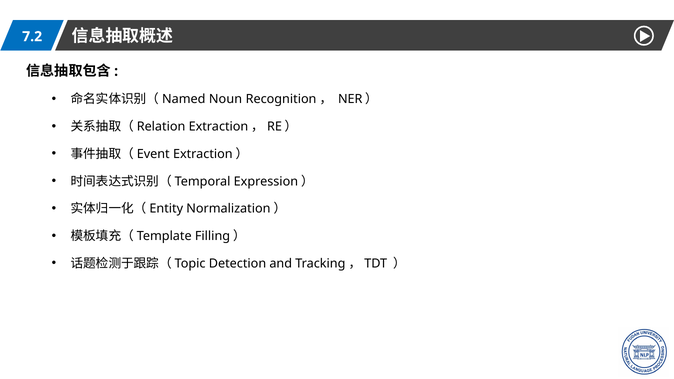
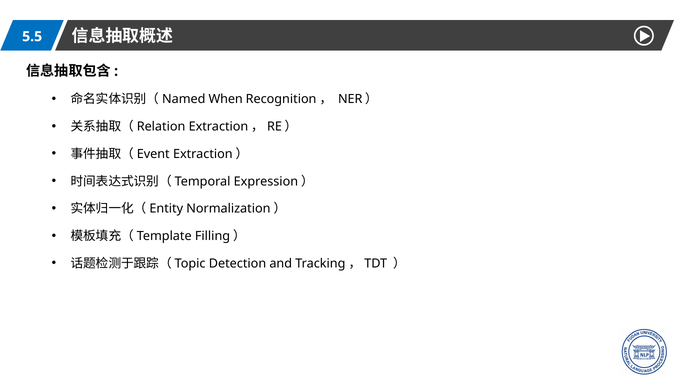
7.2: 7.2 -> 5.5
Noun: Noun -> When
